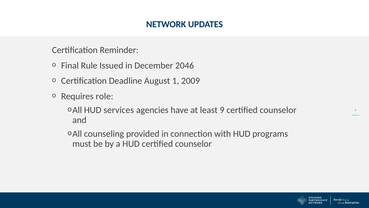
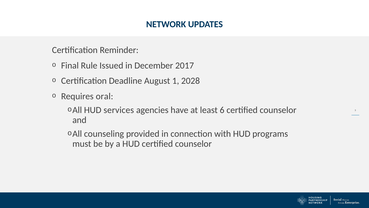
2046: 2046 -> 2017
2009: 2009 -> 2028
role: role -> oral
9: 9 -> 6
